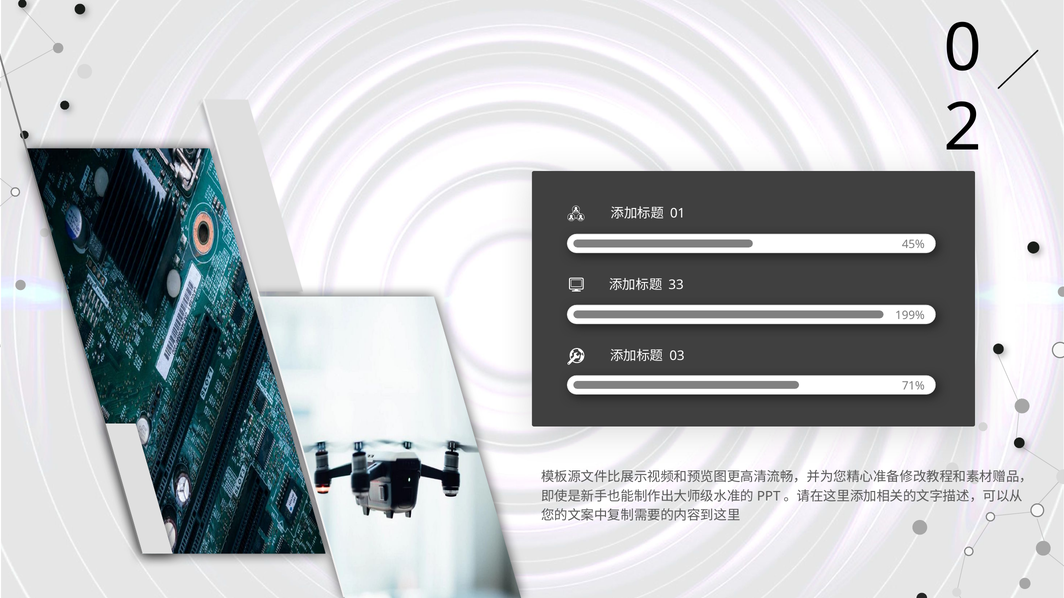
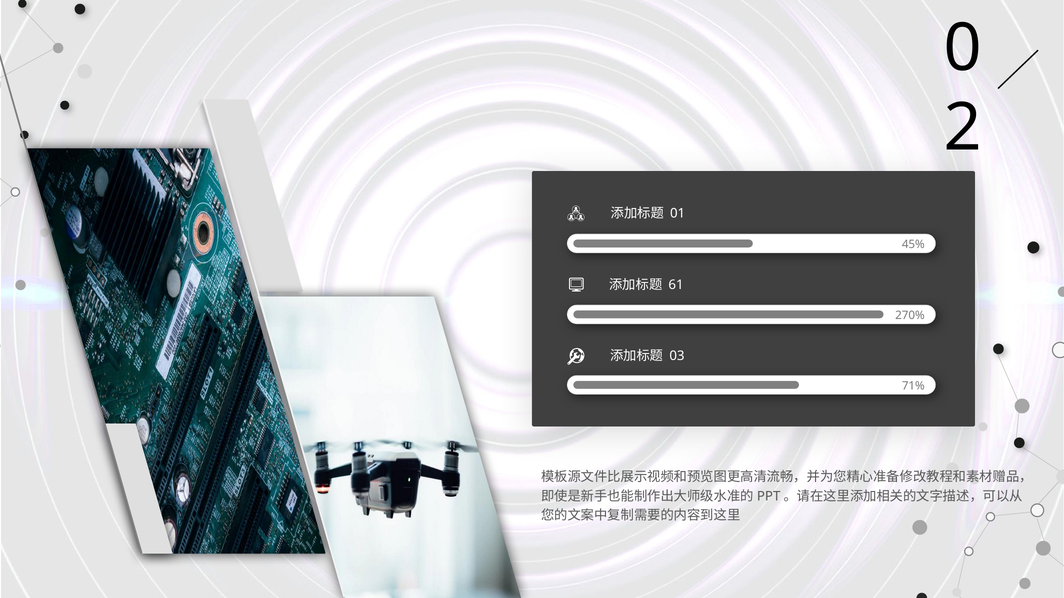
33: 33 -> 61
199%: 199% -> 270%
